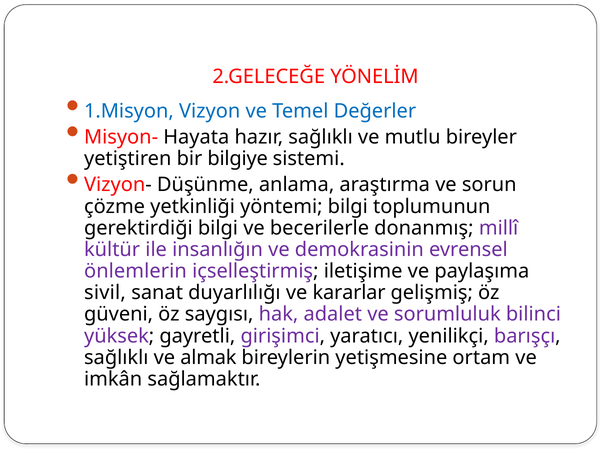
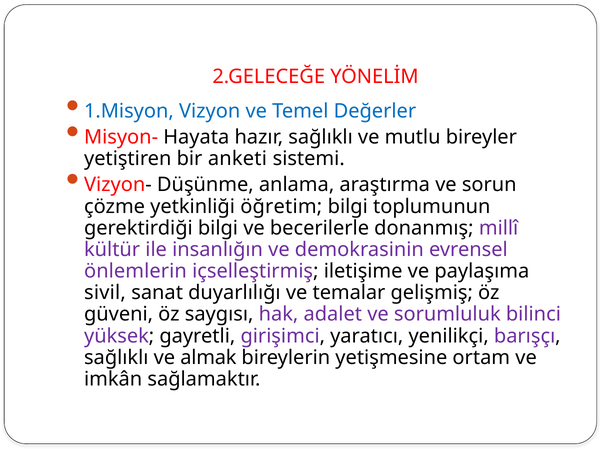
bilgiye: bilgiye -> anketi
yöntemi: yöntemi -> öğretim
kararlar: kararlar -> temalar
